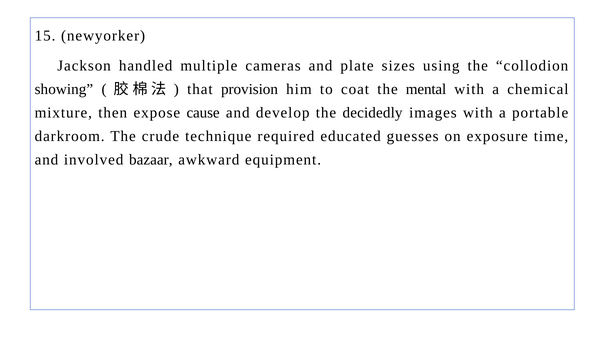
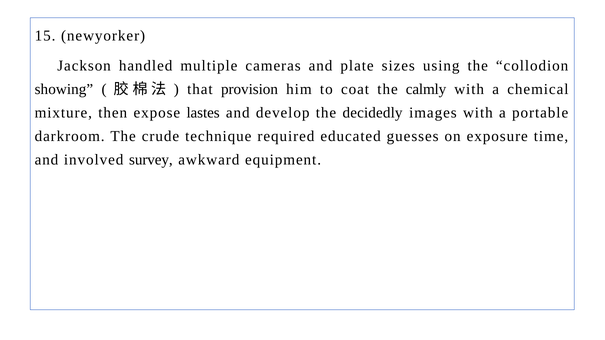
mental: mental -> calmly
cause: cause -> lastes
bazaar: bazaar -> survey
